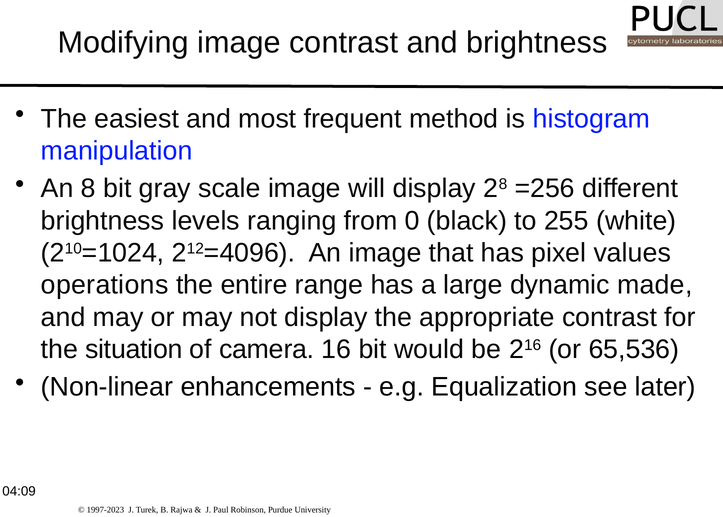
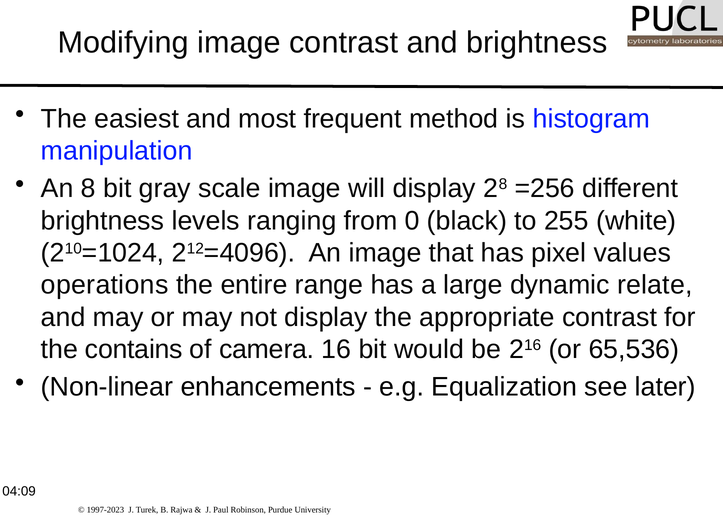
made: made -> relate
situation: situation -> contains
